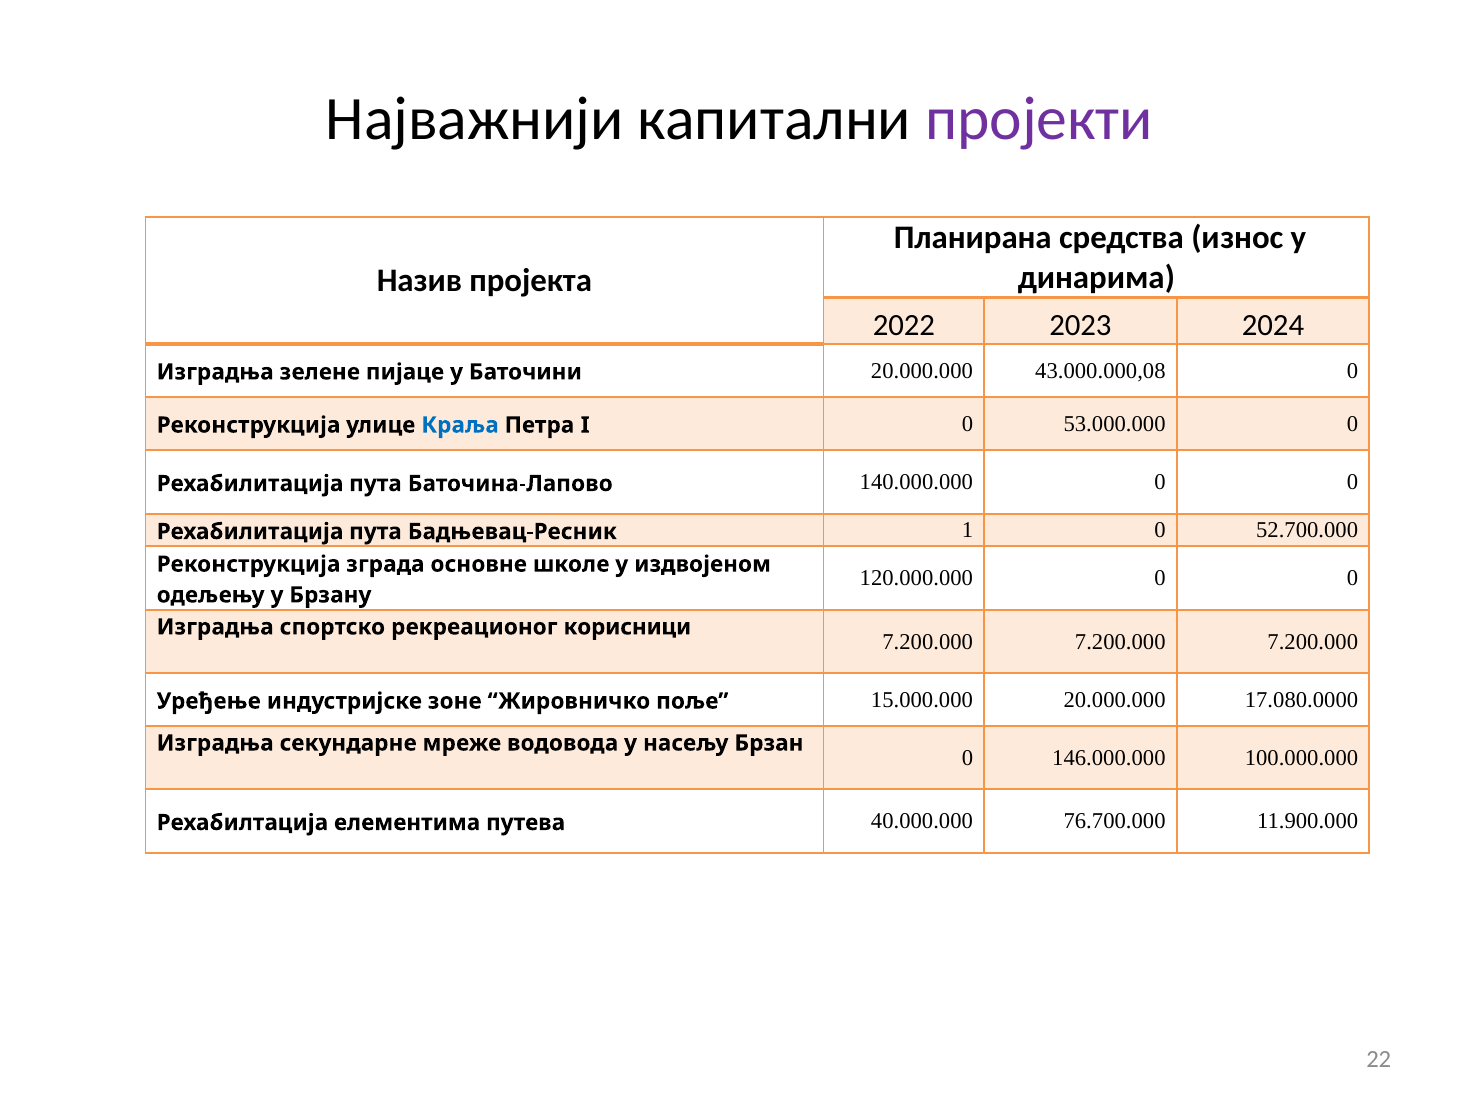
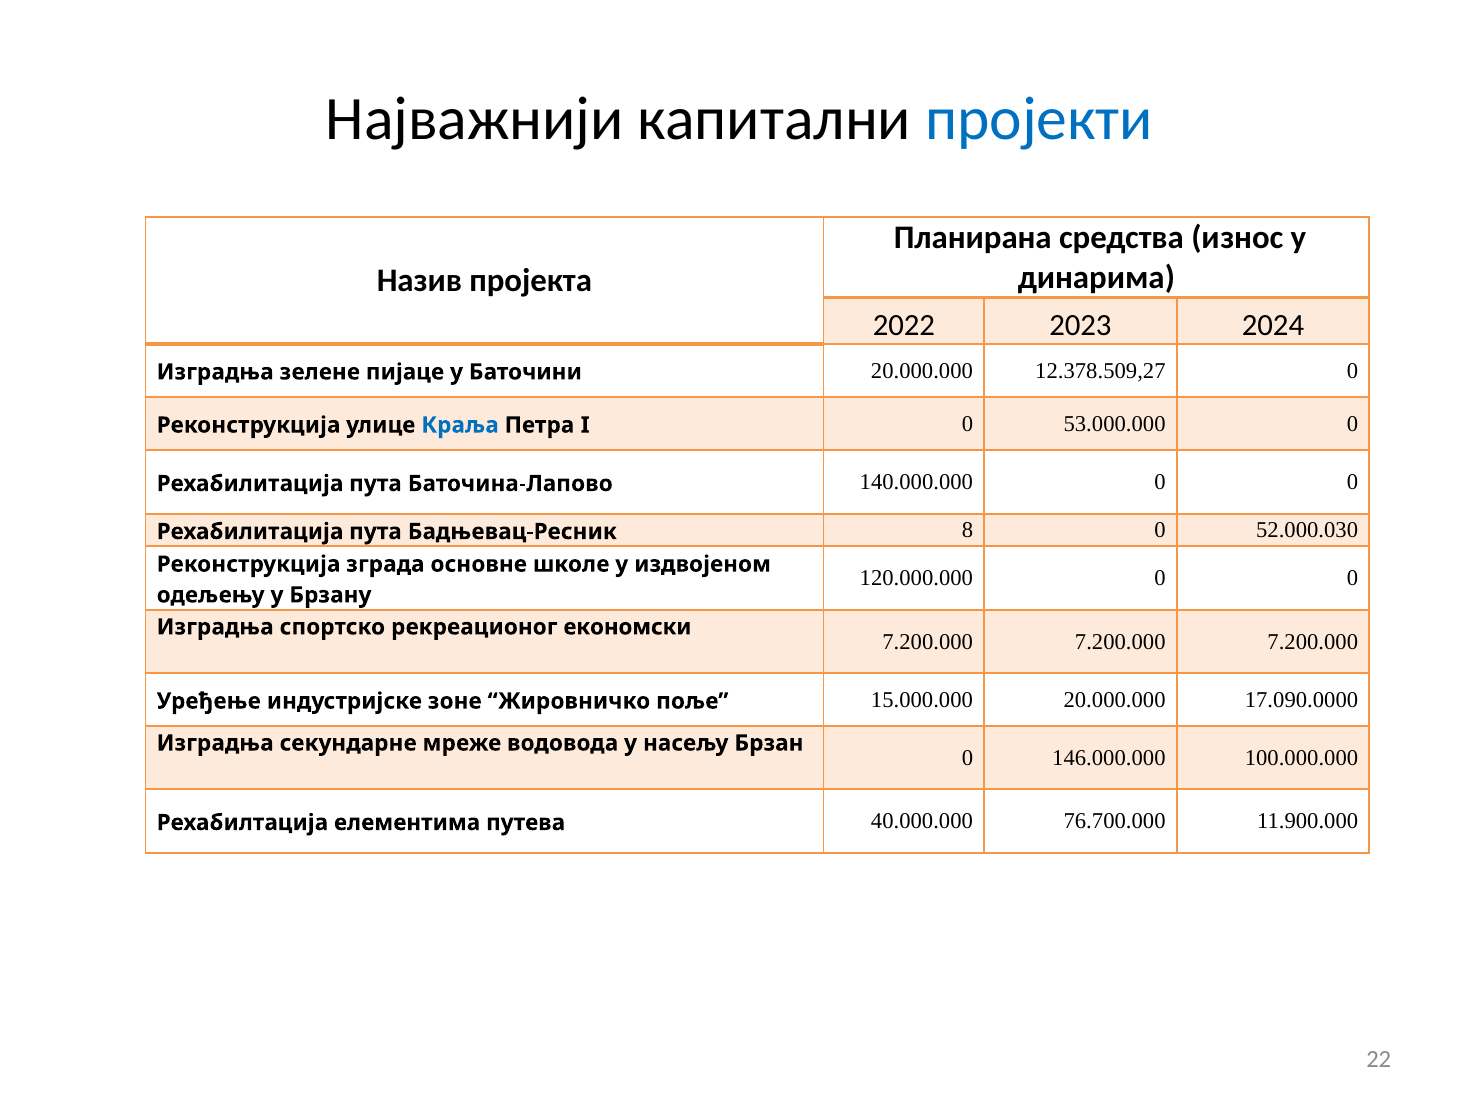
пројекти colour: purple -> blue
43.000.000,08: 43.000.000,08 -> 12.378.509,27
1: 1 -> 8
52.700.000: 52.700.000 -> 52.000.030
корисници: корисници -> економски
17.080.0000: 17.080.0000 -> 17.090.0000
